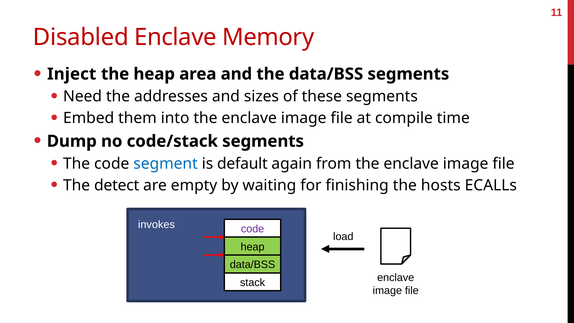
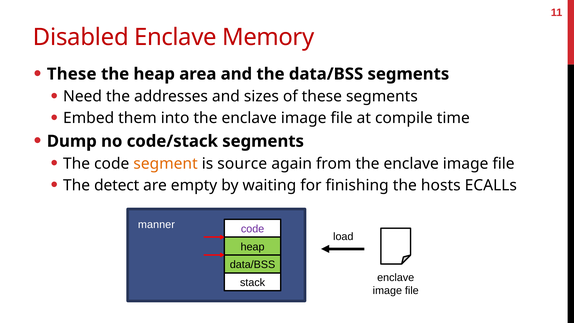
Inject at (72, 74): Inject -> These
segment colour: blue -> orange
default: default -> source
invokes: invokes -> manner
